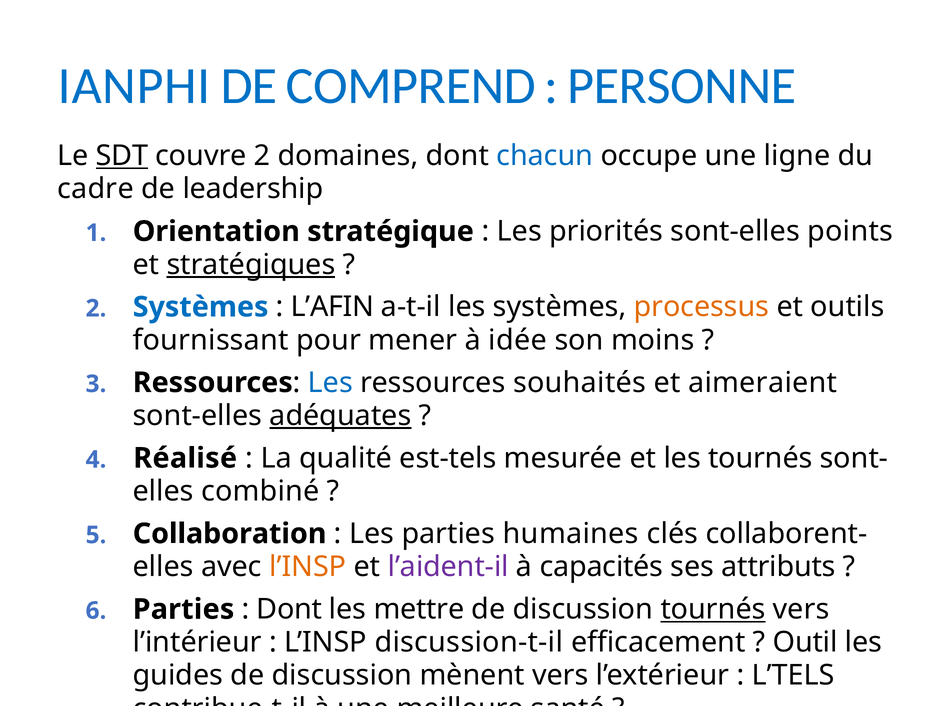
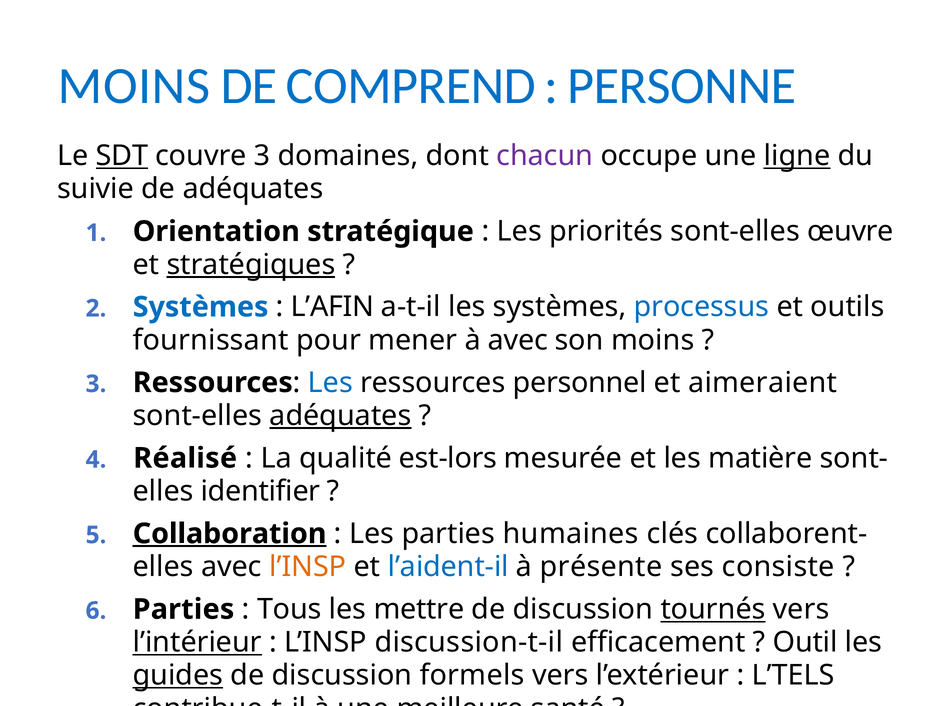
IANPHI at (134, 86): IANPHI -> MOINS
couvre 2: 2 -> 3
chacun colour: blue -> purple
ligne underline: none -> present
cadre: cadre -> suivie
de leadership: leadership -> adéquates
points: points -> œuvre
processus colour: orange -> blue
à idée: idée -> avec
souhaités: souhaités -> personnel
est-tels: est-tels -> est-lors
les tournés: tournés -> matière
combiné: combiné -> identifier
Collaboration underline: none -> present
l’aident-il colour: purple -> blue
capacités: capacités -> présente
attributs: attributs -> consiste
Dont at (289, 610): Dont -> Tous
l’intérieur underline: none -> present
guides underline: none -> present
mènent: mènent -> formels
